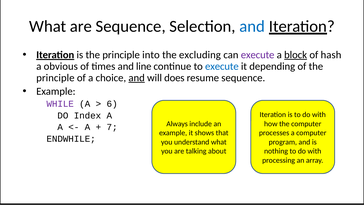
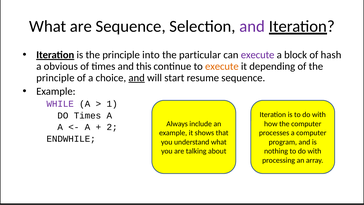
and at (252, 26) colour: blue -> purple
excluding: excluding -> particular
block underline: present -> none
line: line -> this
execute at (222, 66) colour: blue -> orange
does: does -> start
6: 6 -> 1
DO Index: Index -> Times
7: 7 -> 2
